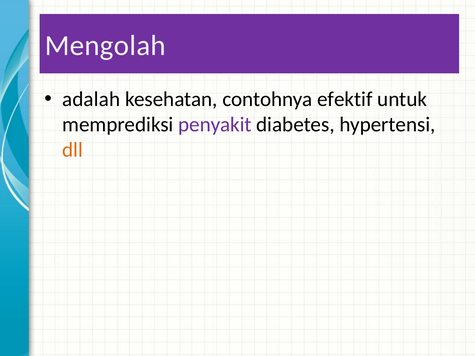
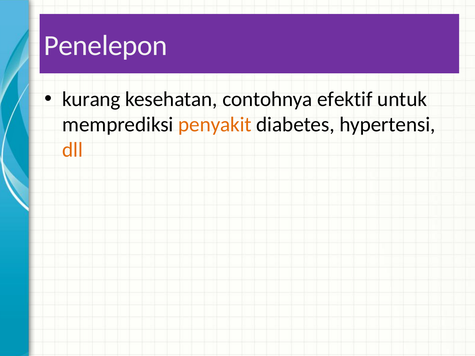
Mengolah: Mengolah -> Penelepon
adalah: adalah -> kurang
penyakit colour: purple -> orange
